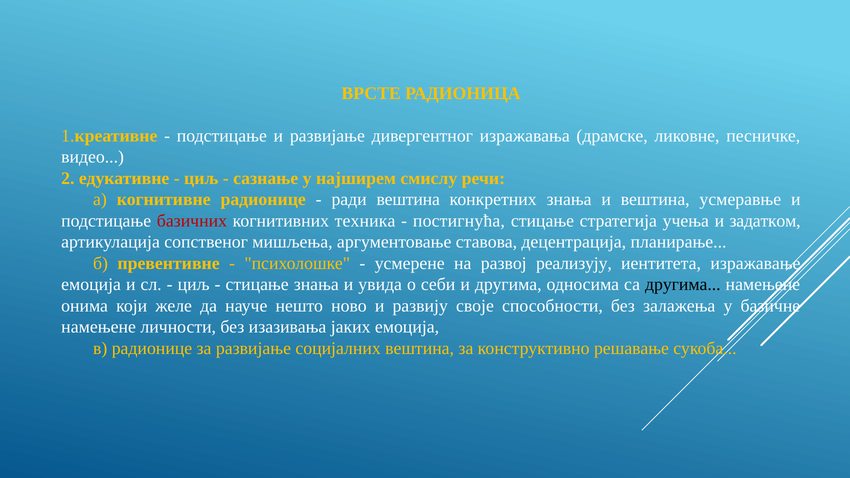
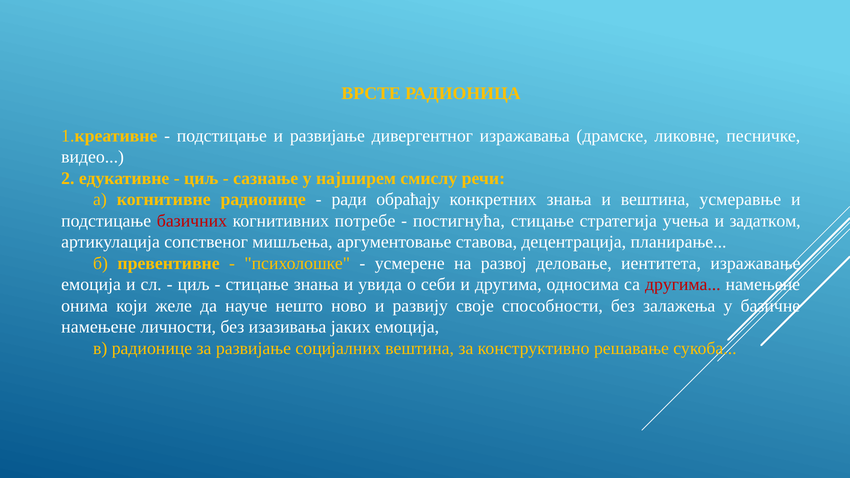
ради вештина: вештина -> обраћају
техника: техника -> потребе
реализују: реализују -> деловање
другима at (683, 285) colour: black -> red
